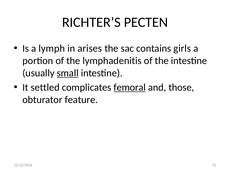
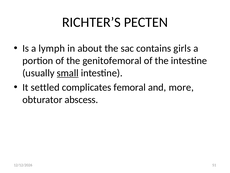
arises: arises -> about
lymphadenitis: lymphadenitis -> genitofemoral
femoral underline: present -> none
those: those -> more
feature: feature -> abscess
